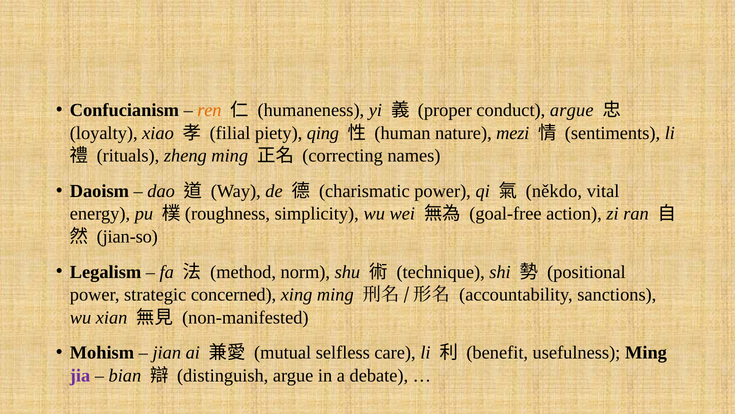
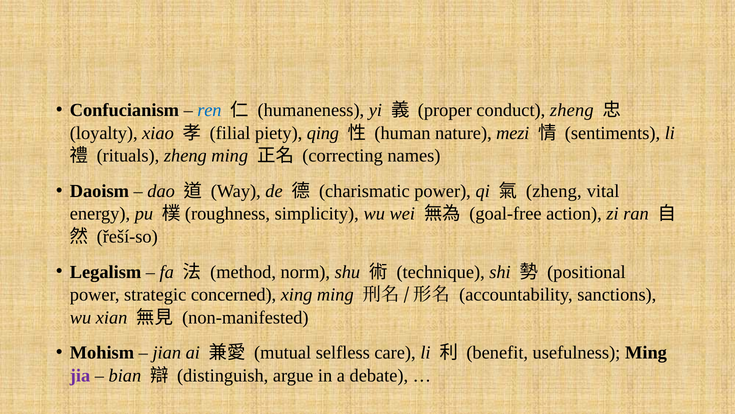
ren colour: orange -> blue
conduct argue: argue -> zheng
někdo at (554, 191): někdo -> zheng
jian-so: jian-so -> řeší-so
